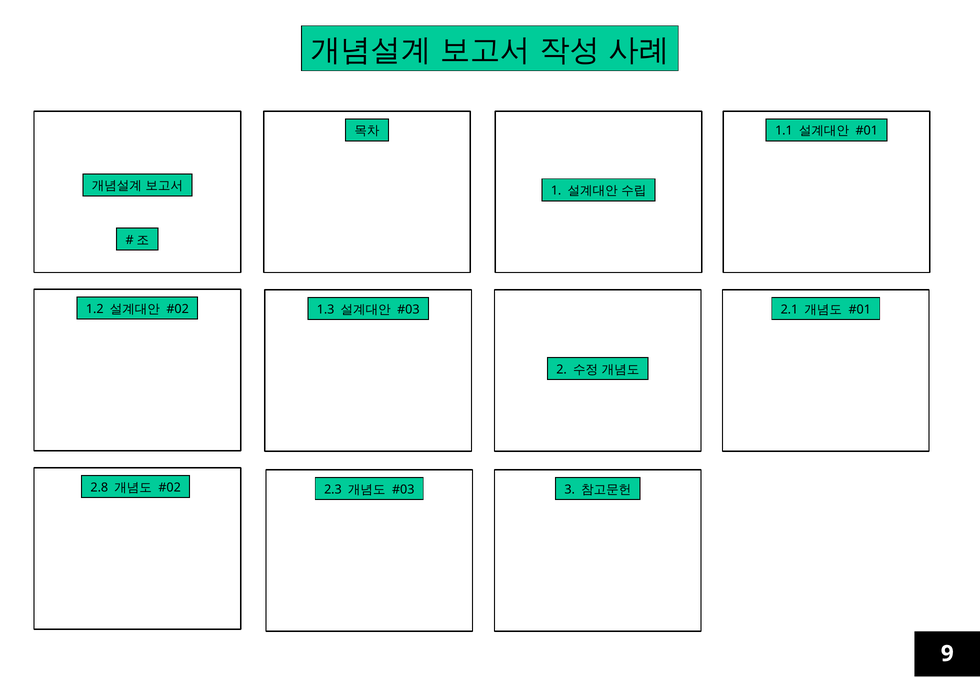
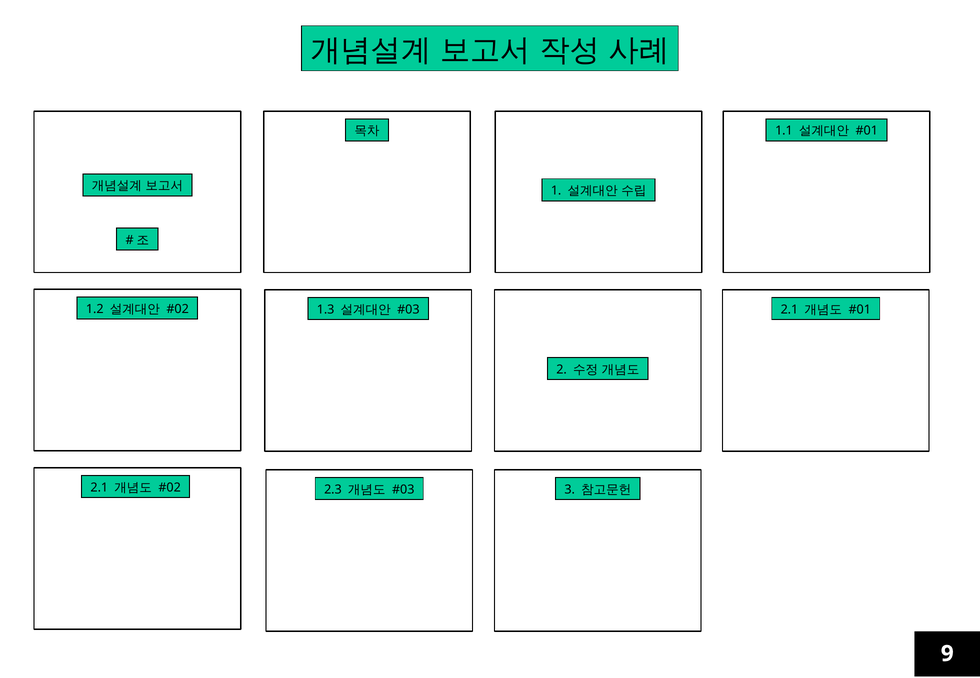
2.8 at (99, 488): 2.8 -> 2.1
